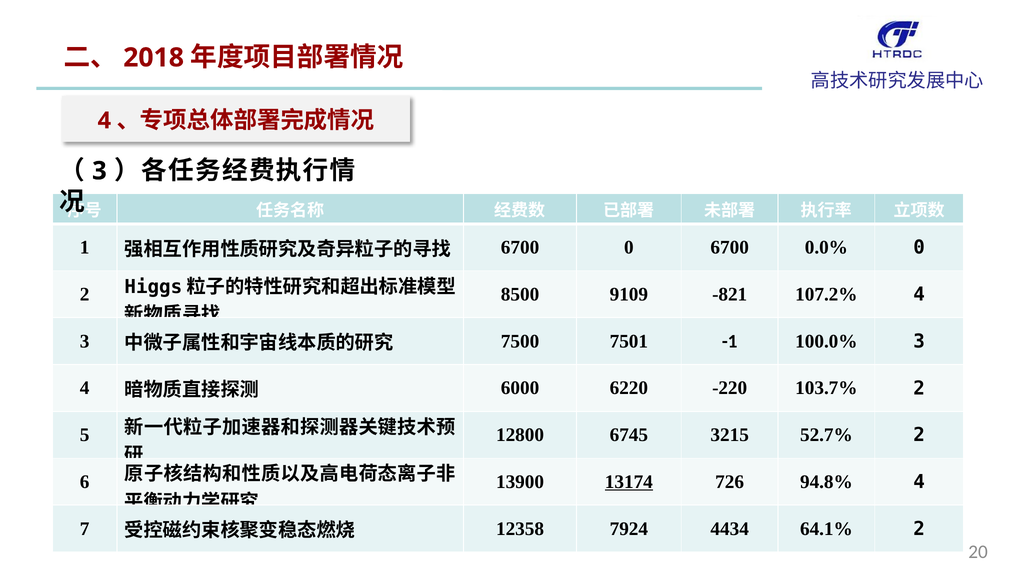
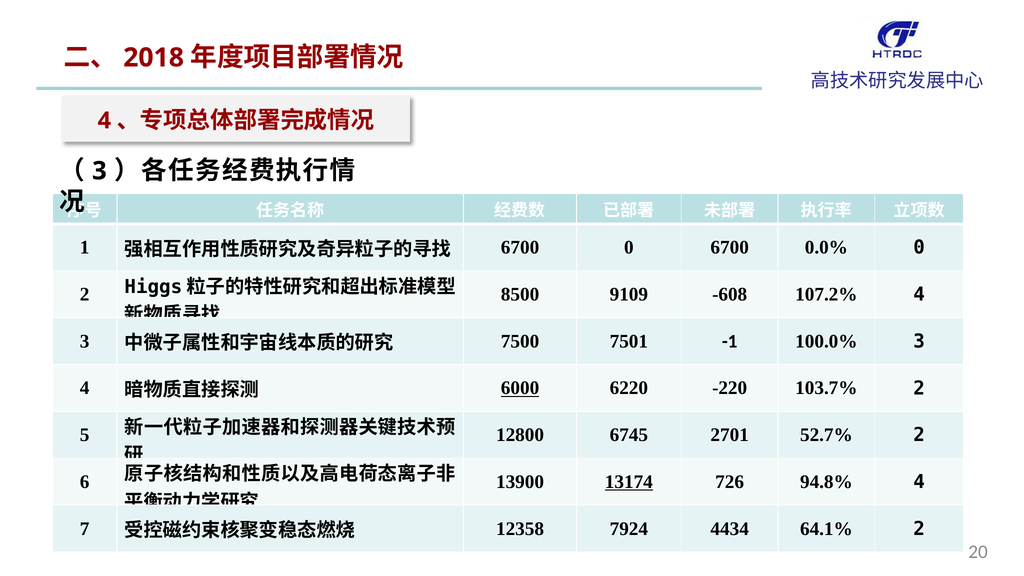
-821: -821 -> -608
6000 underline: none -> present
3215: 3215 -> 2701
